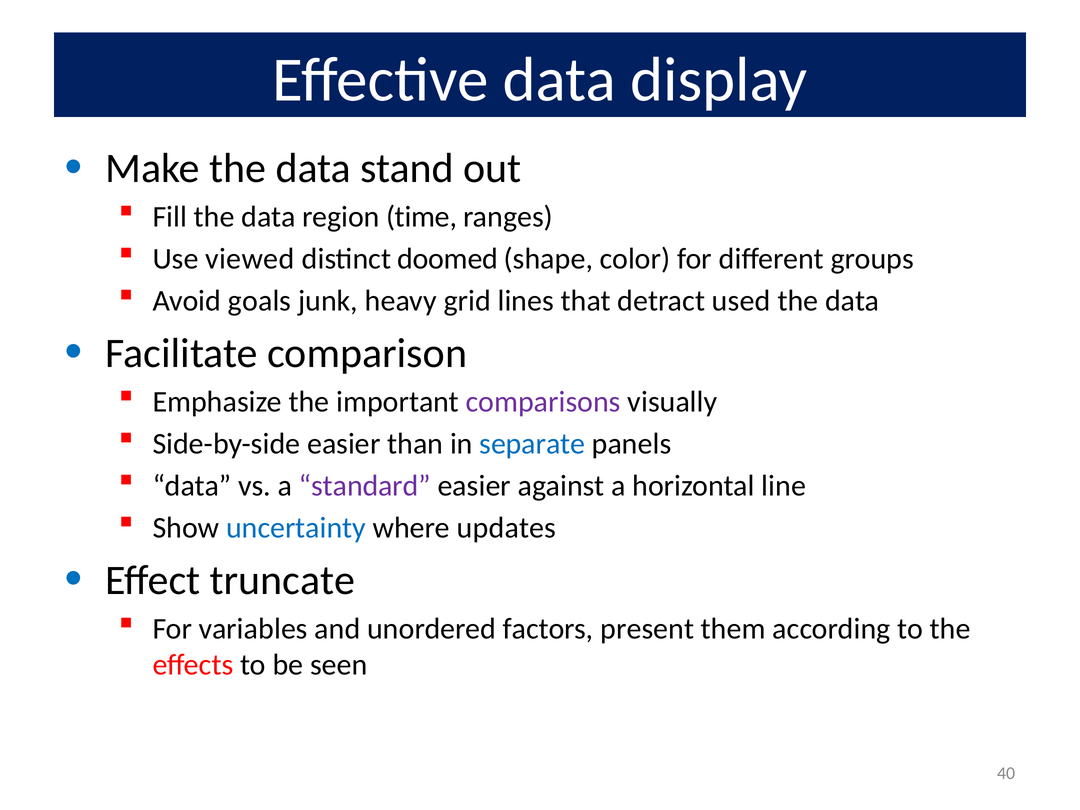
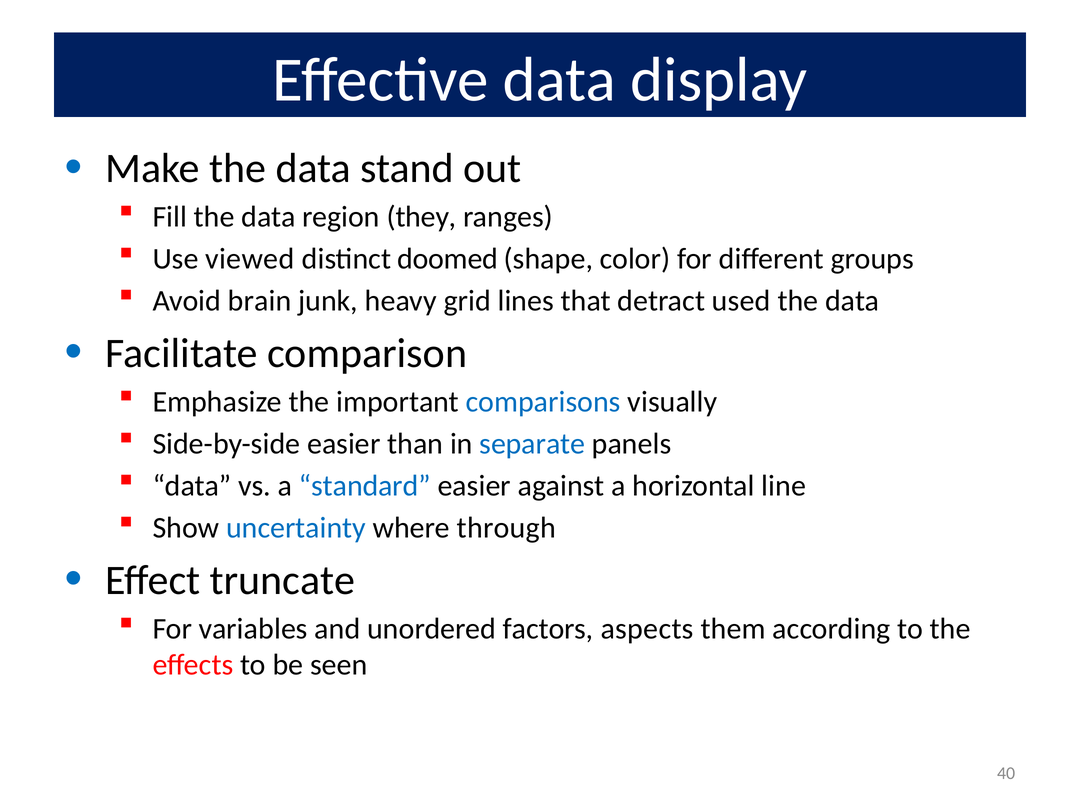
time: time -> they
goals: goals -> brain
comparisons colour: purple -> blue
standard colour: purple -> blue
updates: updates -> through
present: present -> aspects
